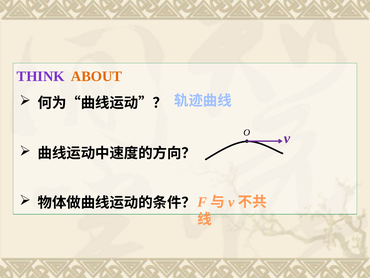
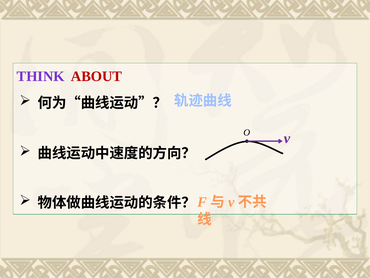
ABOUT colour: orange -> red
